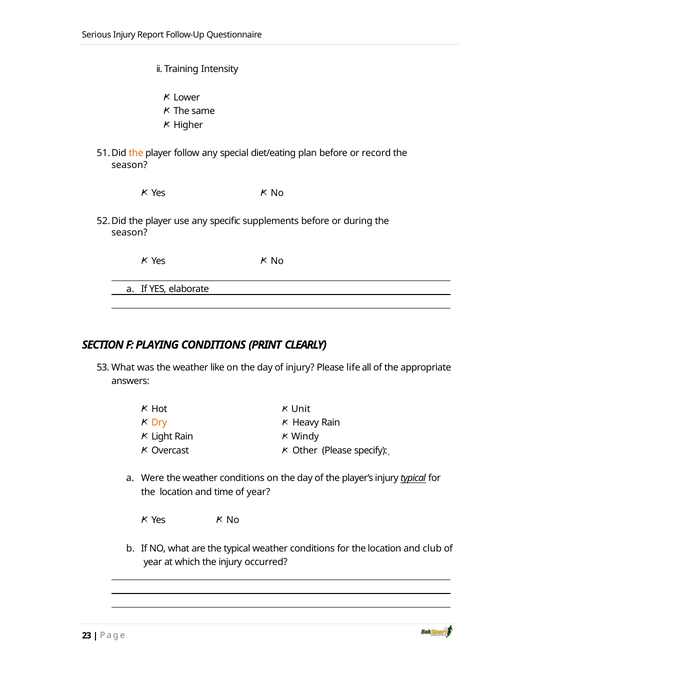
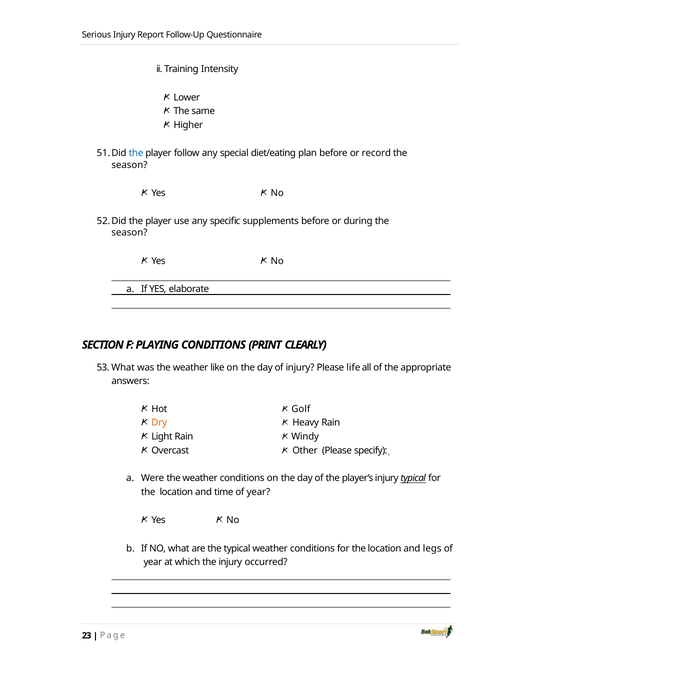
the at (136, 153) colour: orange -> blue
Unit: Unit -> Golf
club: club -> legs
